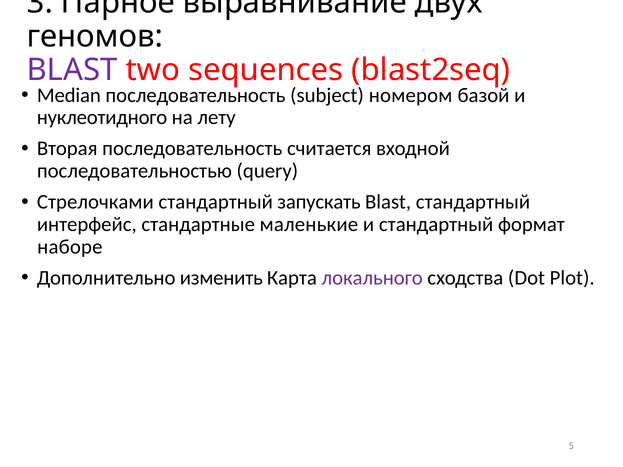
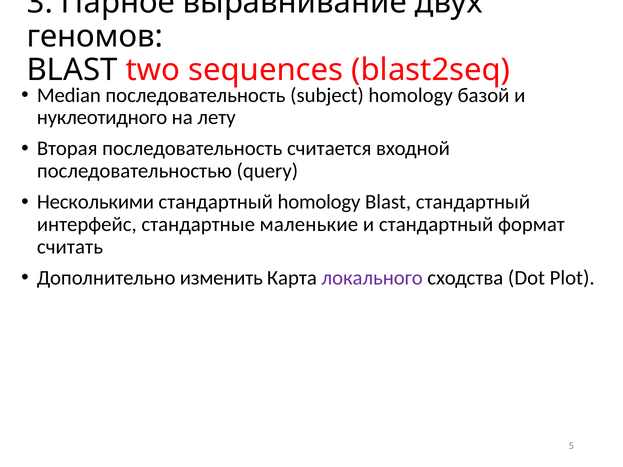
BLAST at (72, 70) colour: purple -> black
subject номером: номером -> homology
Стрелочками: Стрелочками -> Несколькими
стандартный запускать: запускать -> homology
наборе: наборе -> считать
